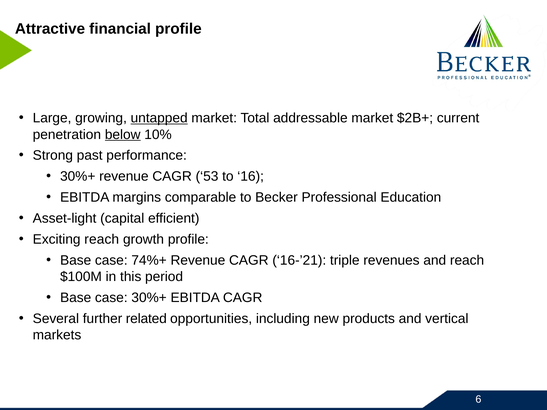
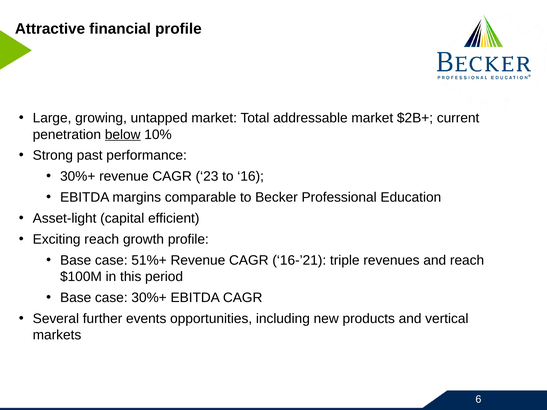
untapped underline: present -> none
53: 53 -> 23
74%+: 74%+ -> 51%+
related: related -> events
